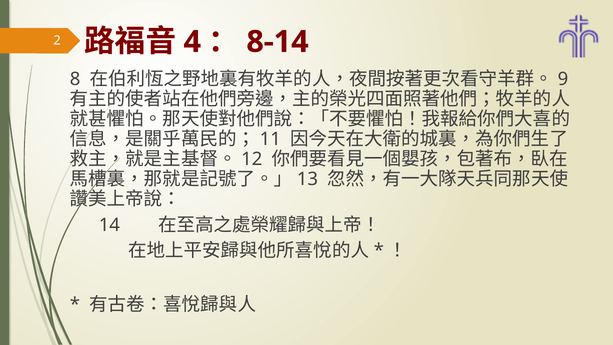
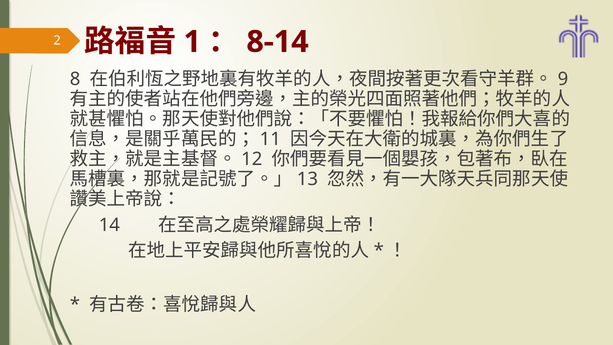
4: 4 -> 1
